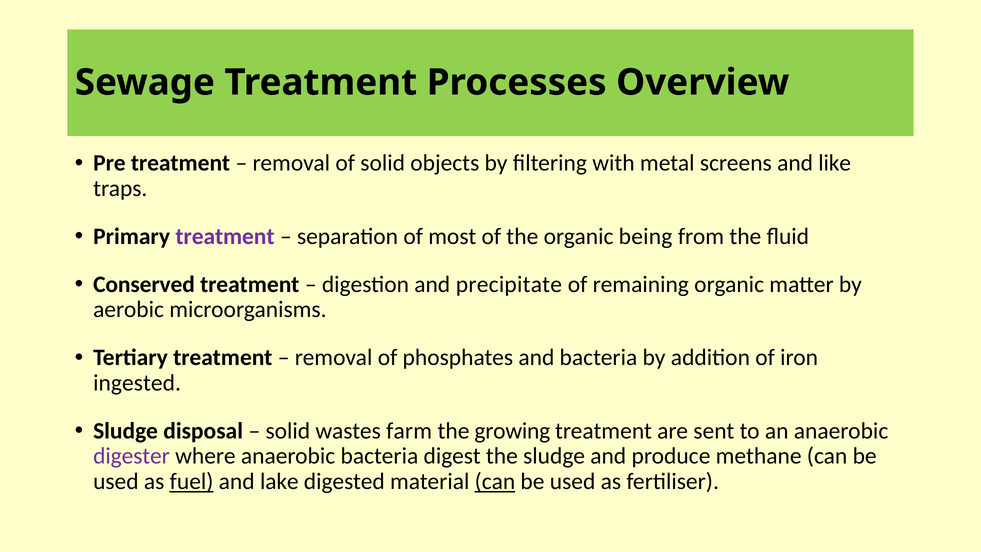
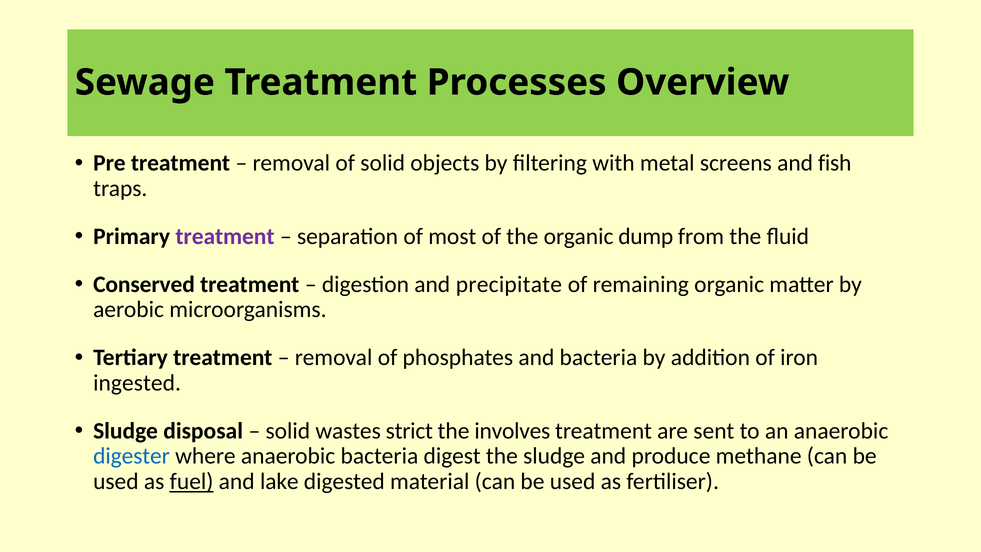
like: like -> fish
being: being -> dump
farm: farm -> strict
growing: growing -> involves
digester colour: purple -> blue
can at (495, 481) underline: present -> none
